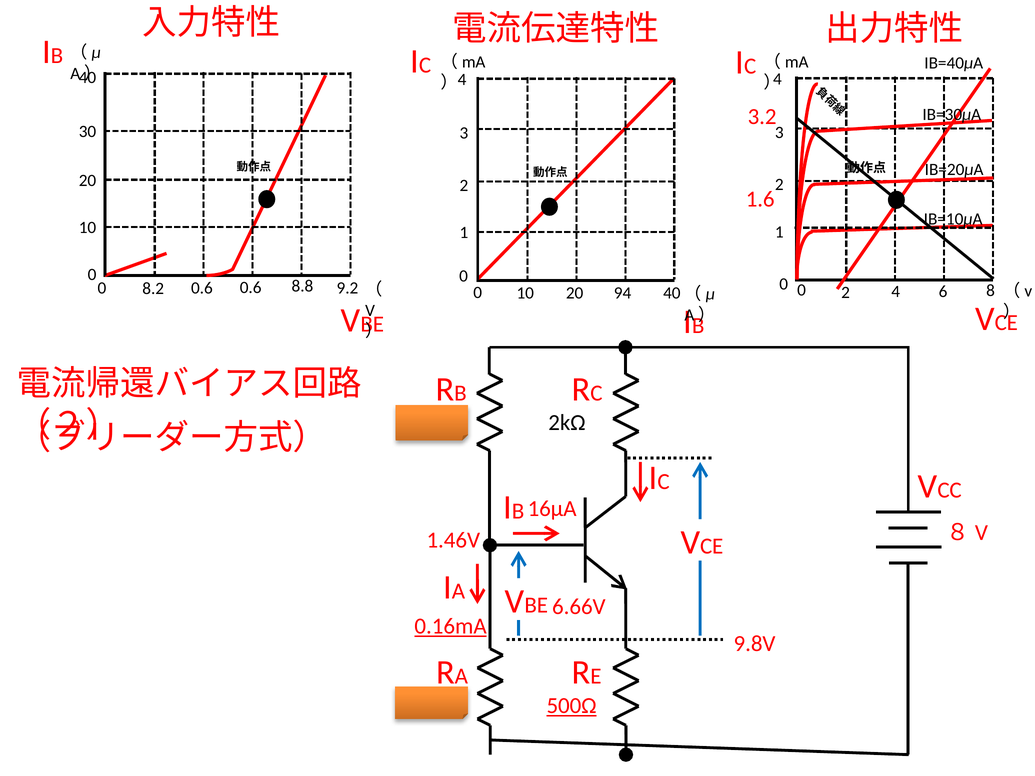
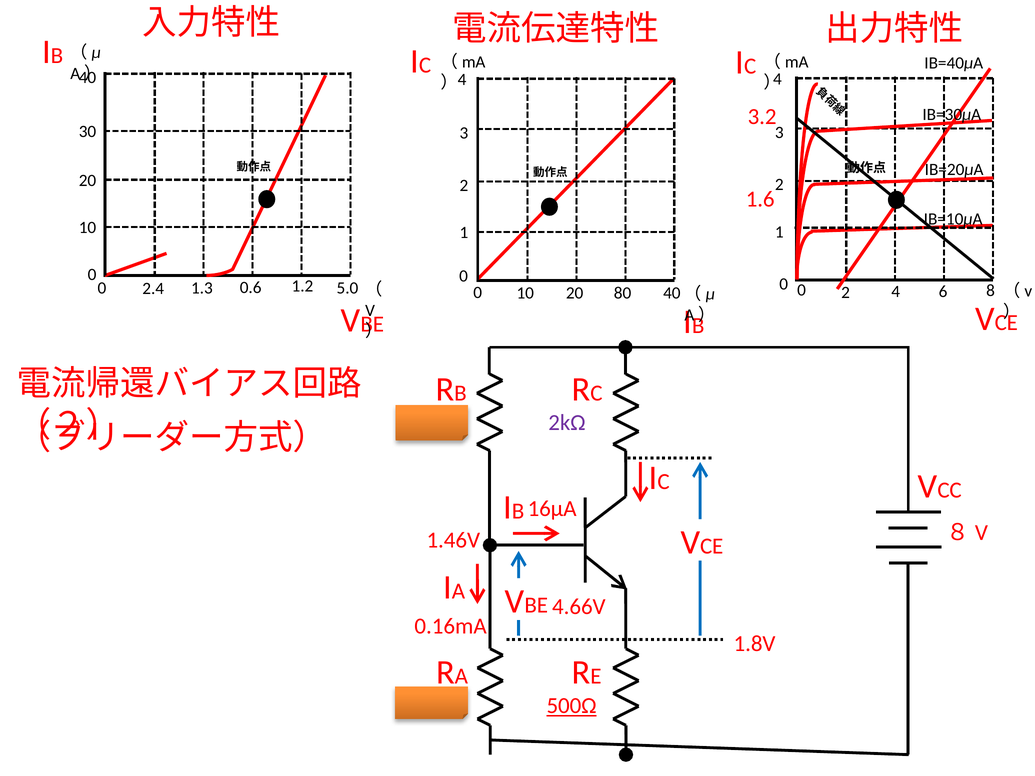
0.6 at (202, 288): 0.6 -> 1.3
8.8: 8.8 -> 1.2
9.2: 9.2 -> 5.0
8.2: 8.2 -> 2.4
94: 94 -> 80
2kΩ colour: black -> purple
6.66V: 6.66V -> 4.66V
0.16mA underline: present -> none
9.8V: 9.8V -> 1.8V
